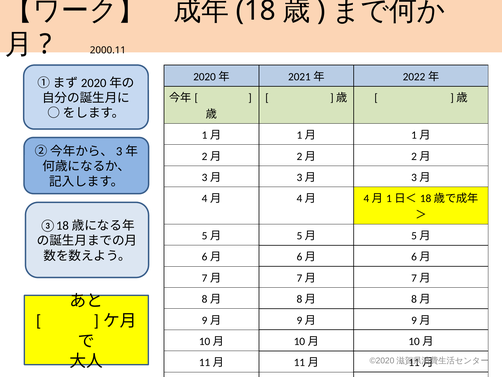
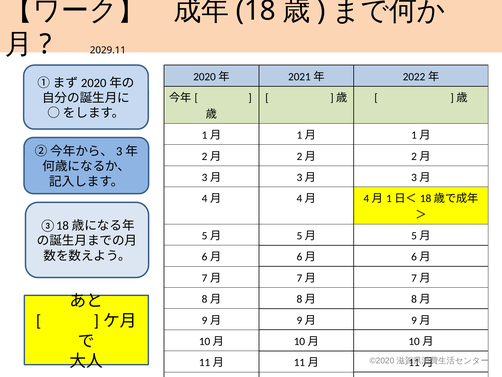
2000.11: 2000.11 -> 2029.11
